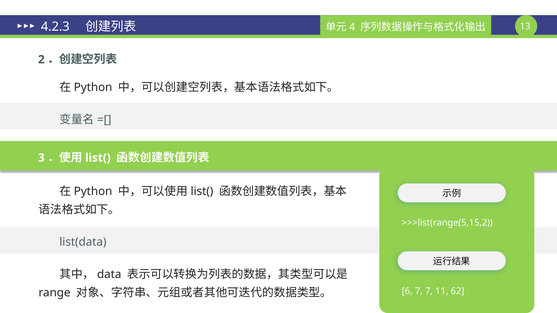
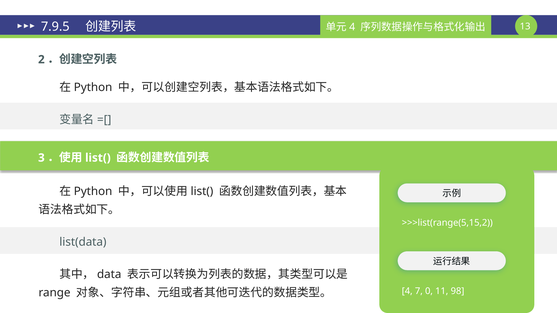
4.2.3: 4.2.3 -> 7.9.5
6: 6 -> 4
7 7: 7 -> 0
62: 62 -> 98
